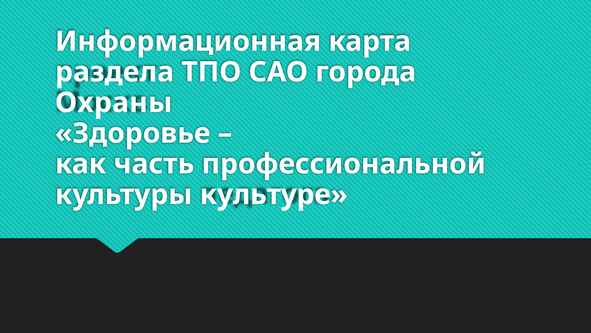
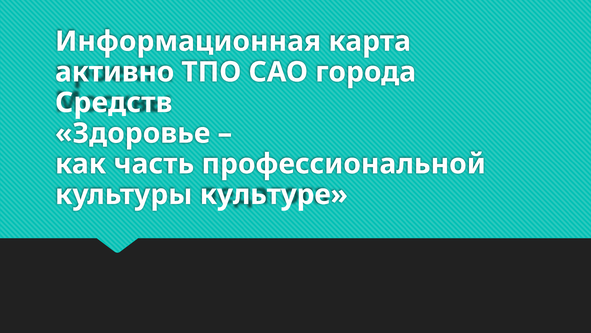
раздела: раздела -> активно
Охраны: Охраны -> Средств
